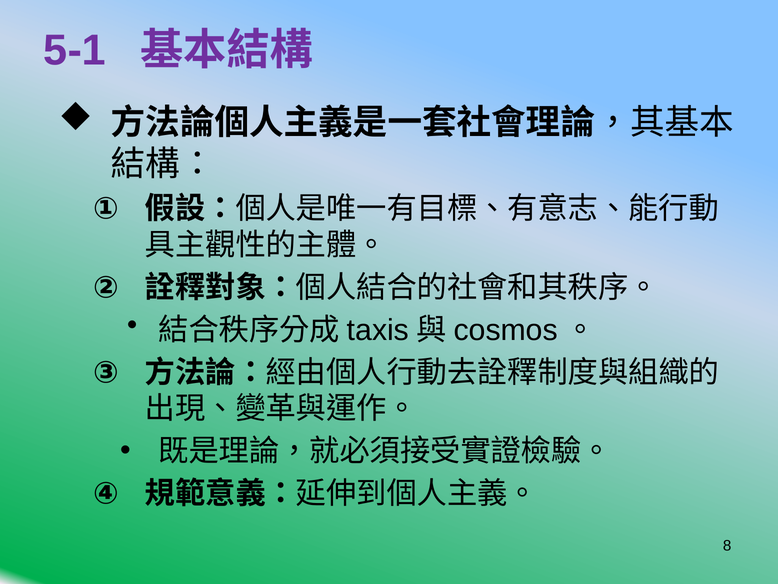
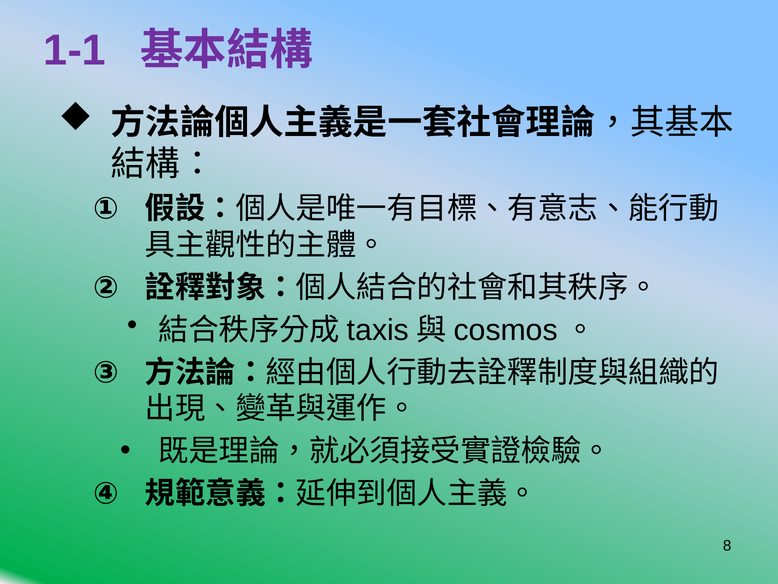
5-1: 5-1 -> 1-1
